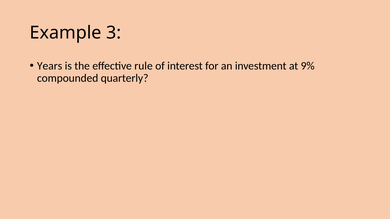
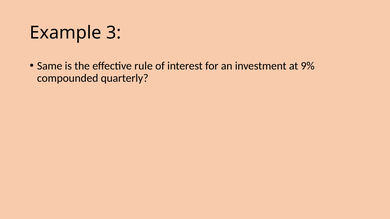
Years: Years -> Same
